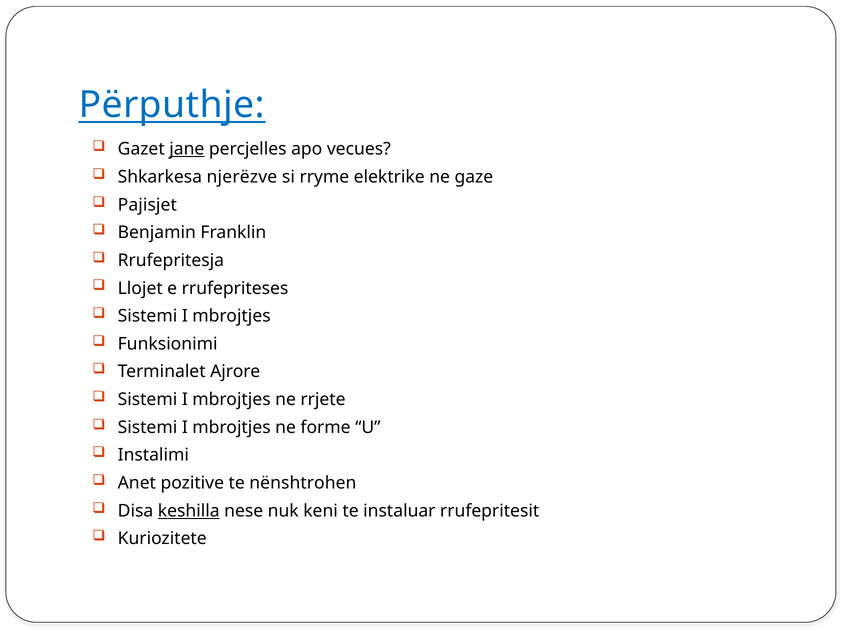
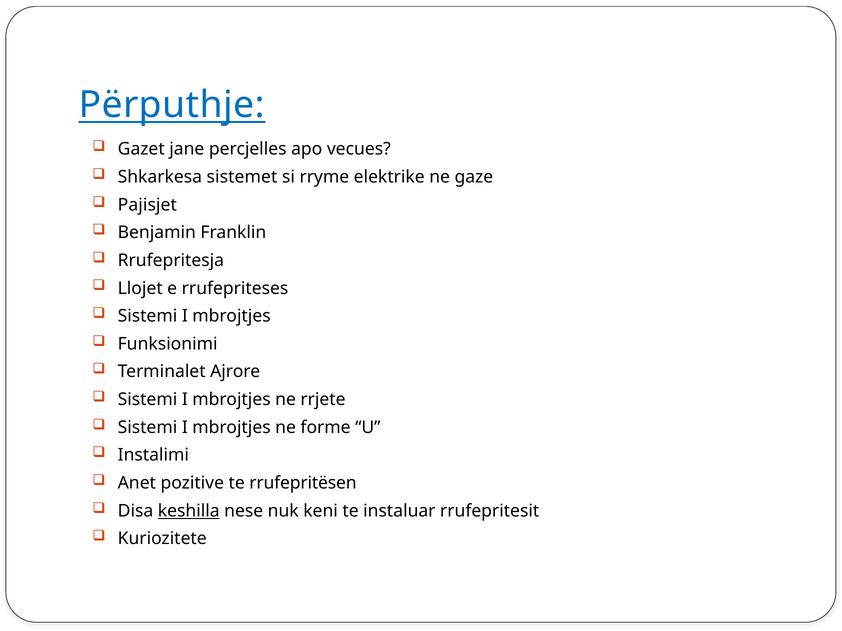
jane underline: present -> none
njerëzve: njerëzve -> sistemet
nënshtrohen: nënshtrohen -> rrufepritësen
